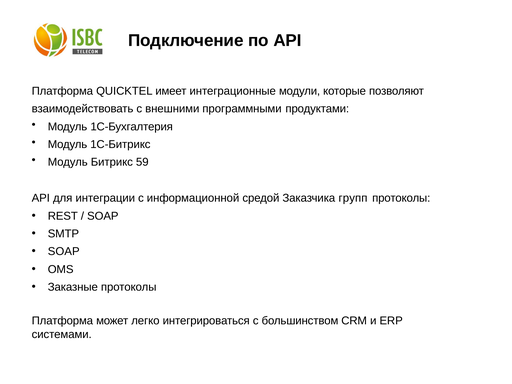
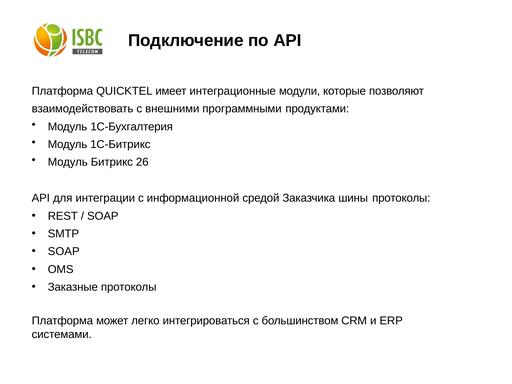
59: 59 -> 26
групп: групп -> шины
